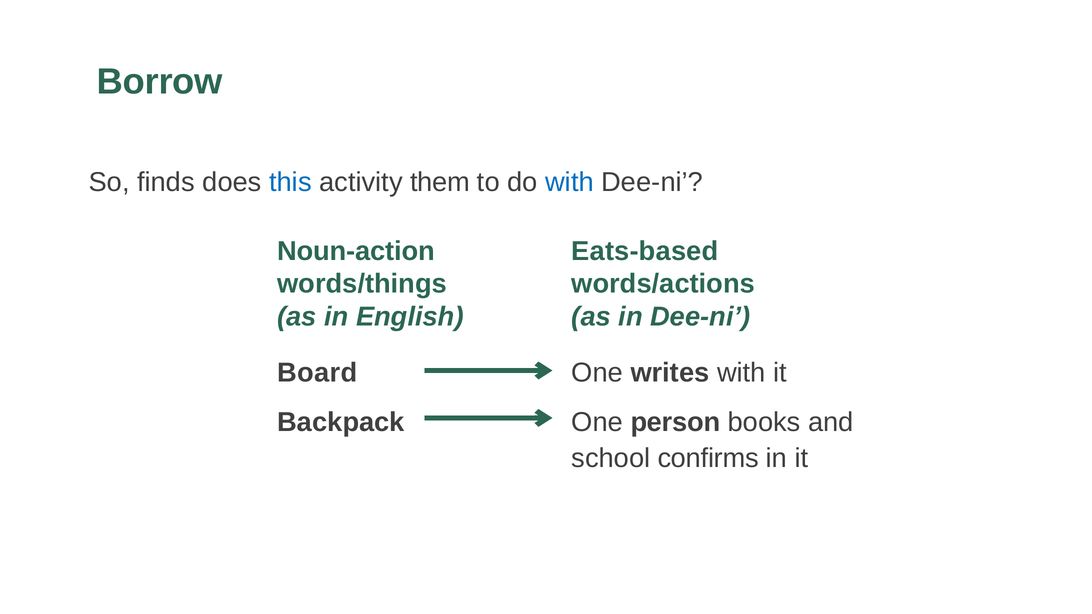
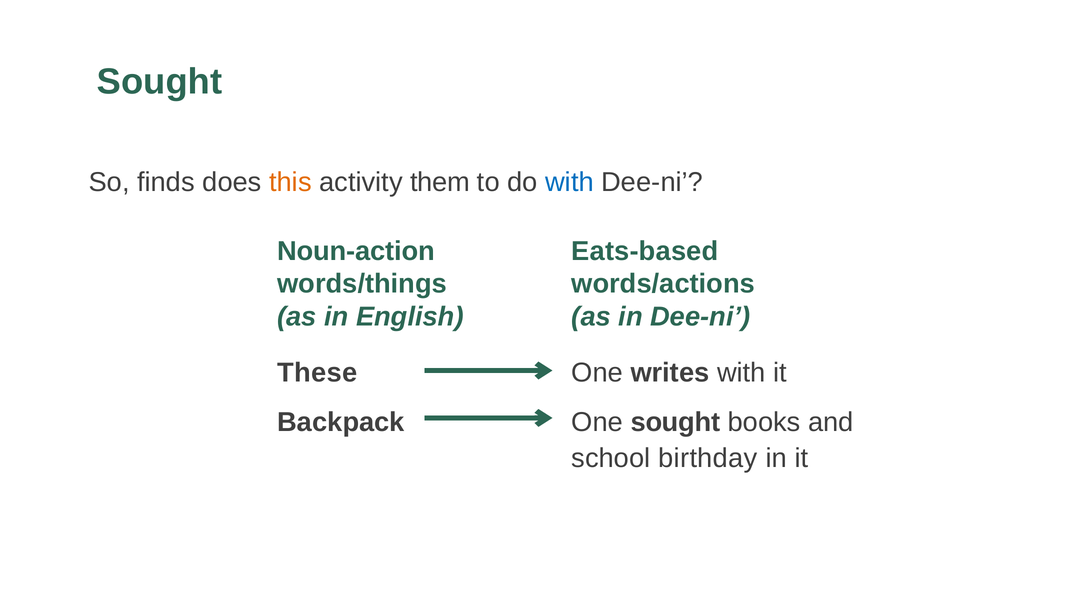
Borrow at (160, 82): Borrow -> Sought
this colour: blue -> orange
Board: Board -> These
One person: person -> sought
confirms: confirms -> birthday
